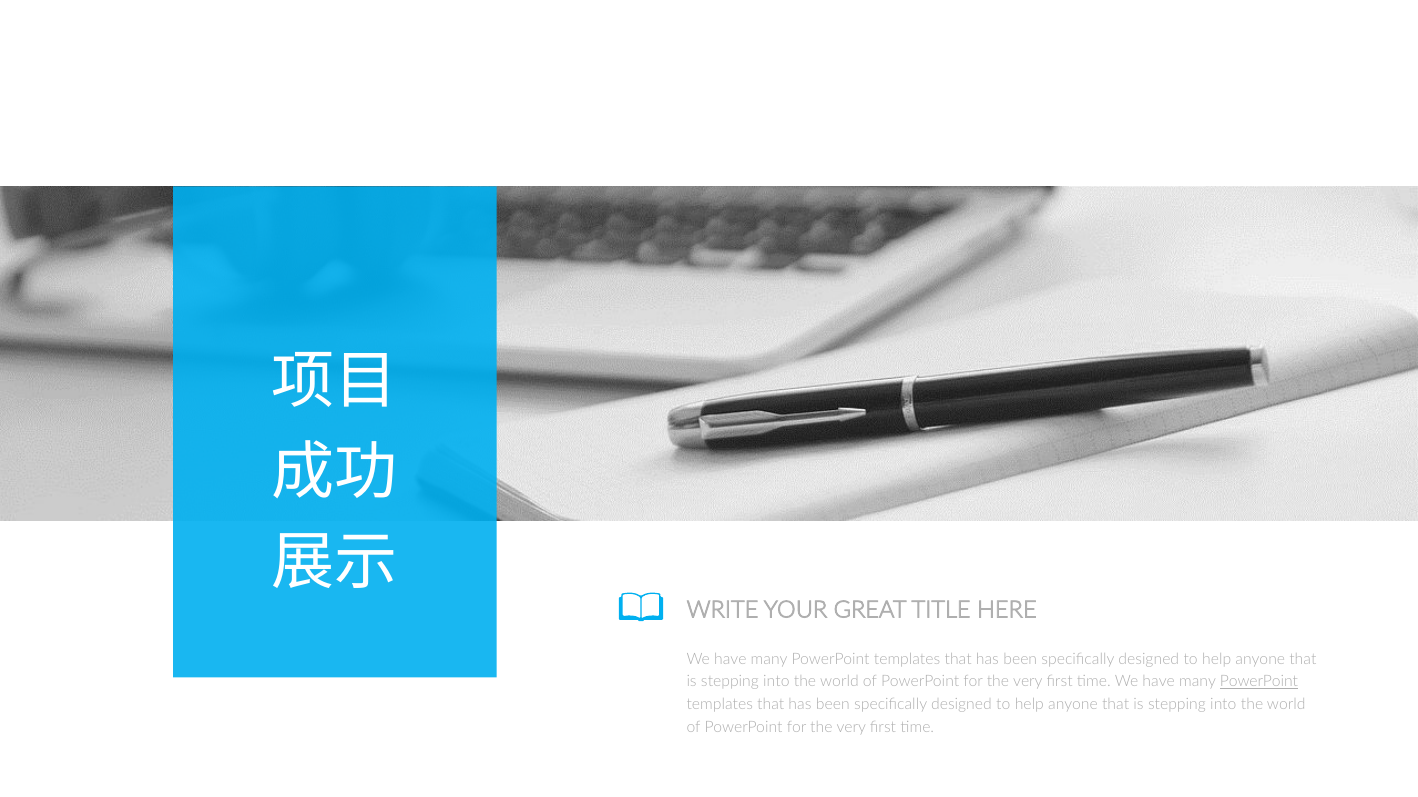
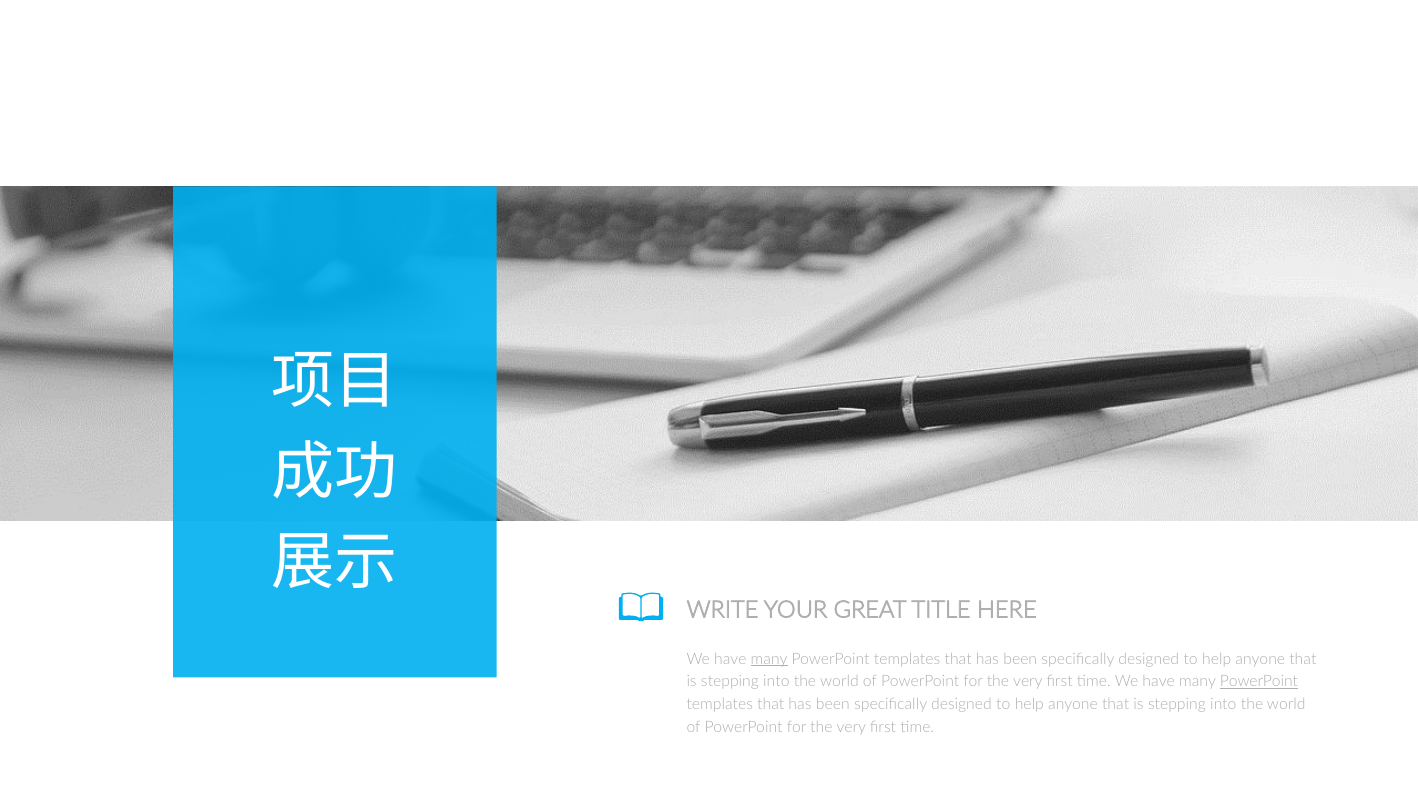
many at (769, 660) underline: none -> present
